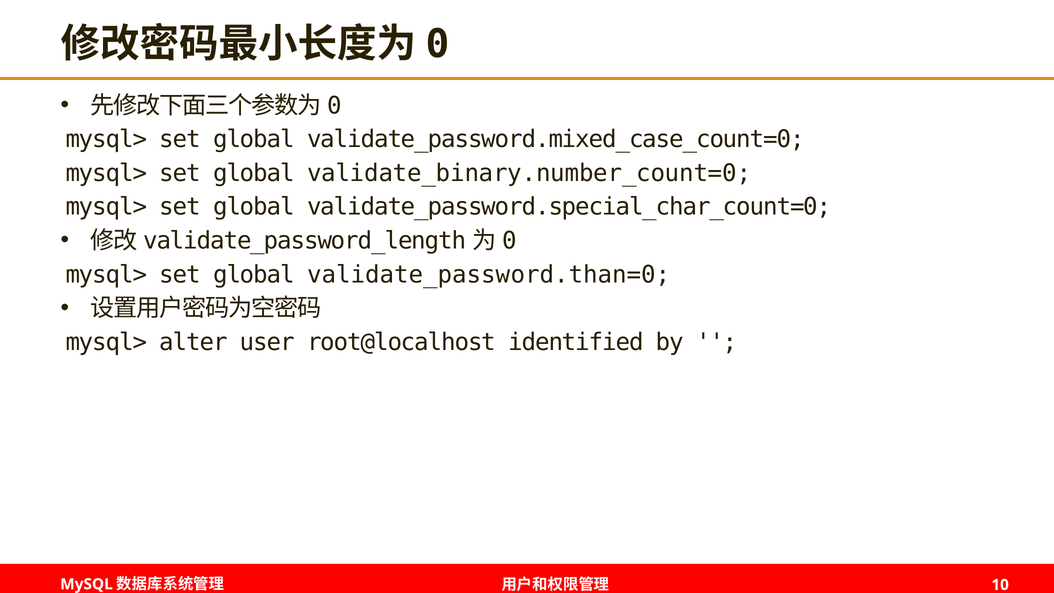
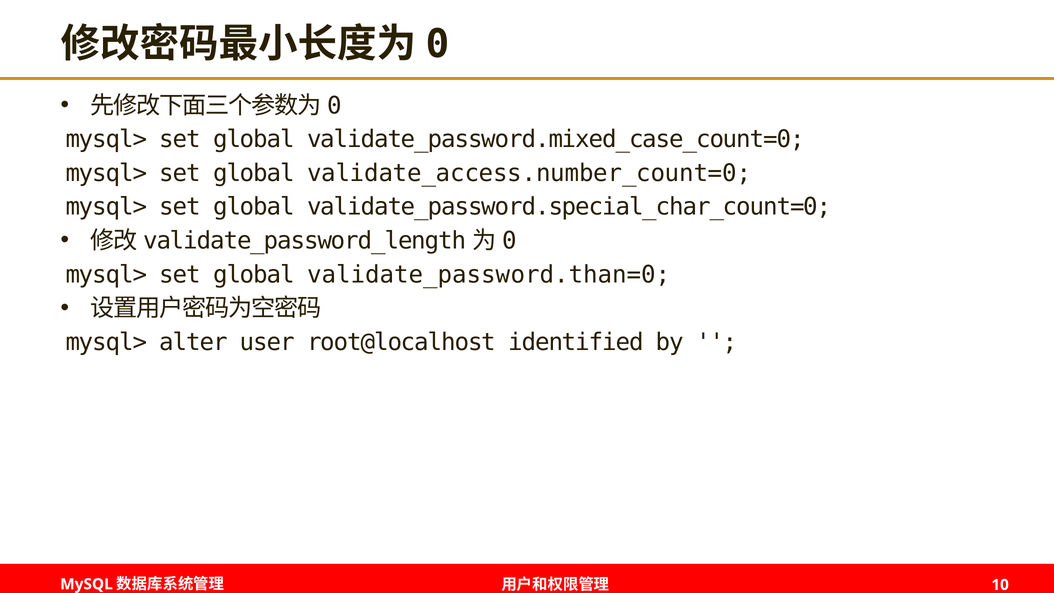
validate_binary.number_count=0: validate_binary.number_count=0 -> validate_access.number_count=0
